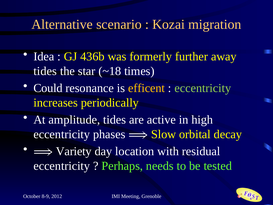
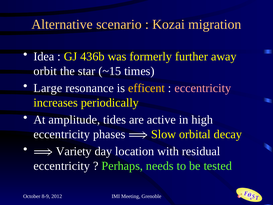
tides at (45, 71): tides -> orbit
~18: ~18 -> ~15
Could: Could -> Large
eccentricity at (203, 88) colour: light green -> pink
